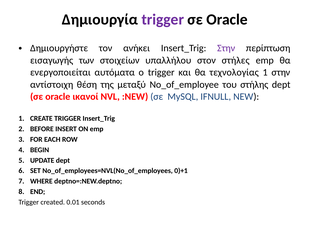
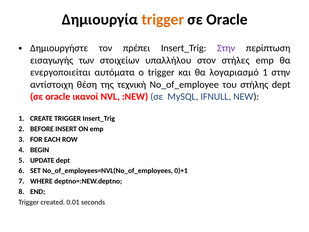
trigger at (163, 19) colour: purple -> orange
ανήκει: ανήκει -> πρέπει
τεχνολογίας: τεχνολογίας -> λογαριασμό
μεταξύ: μεταξύ -> τεχνική
